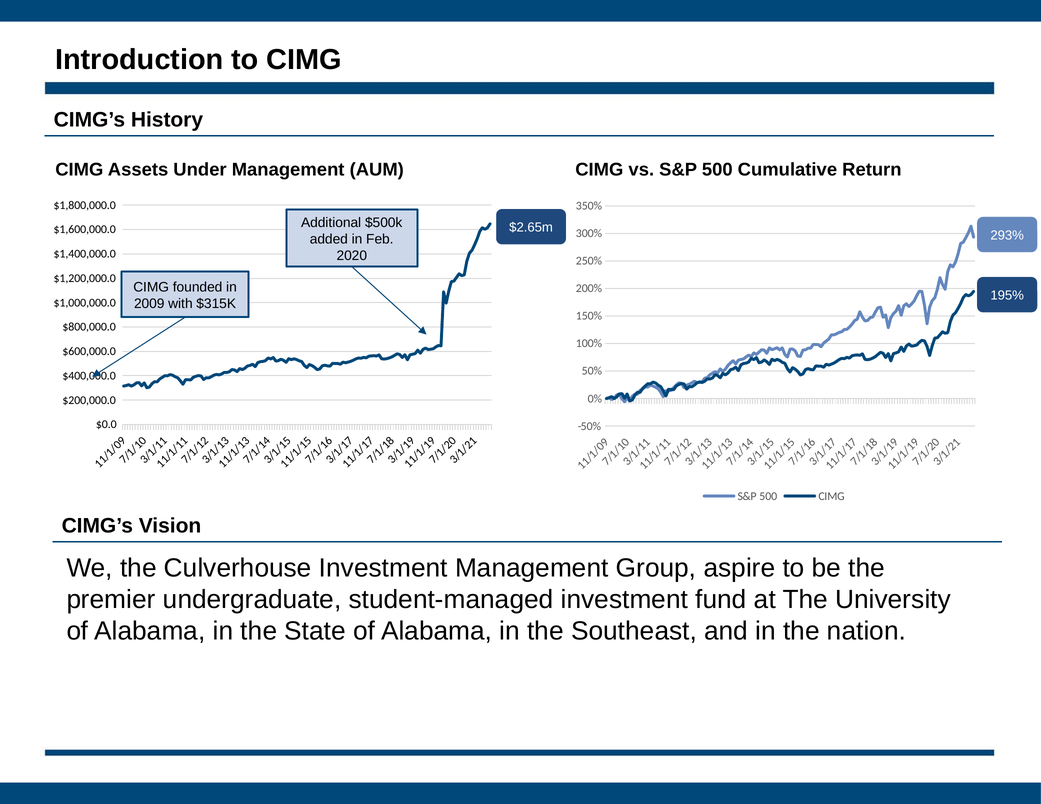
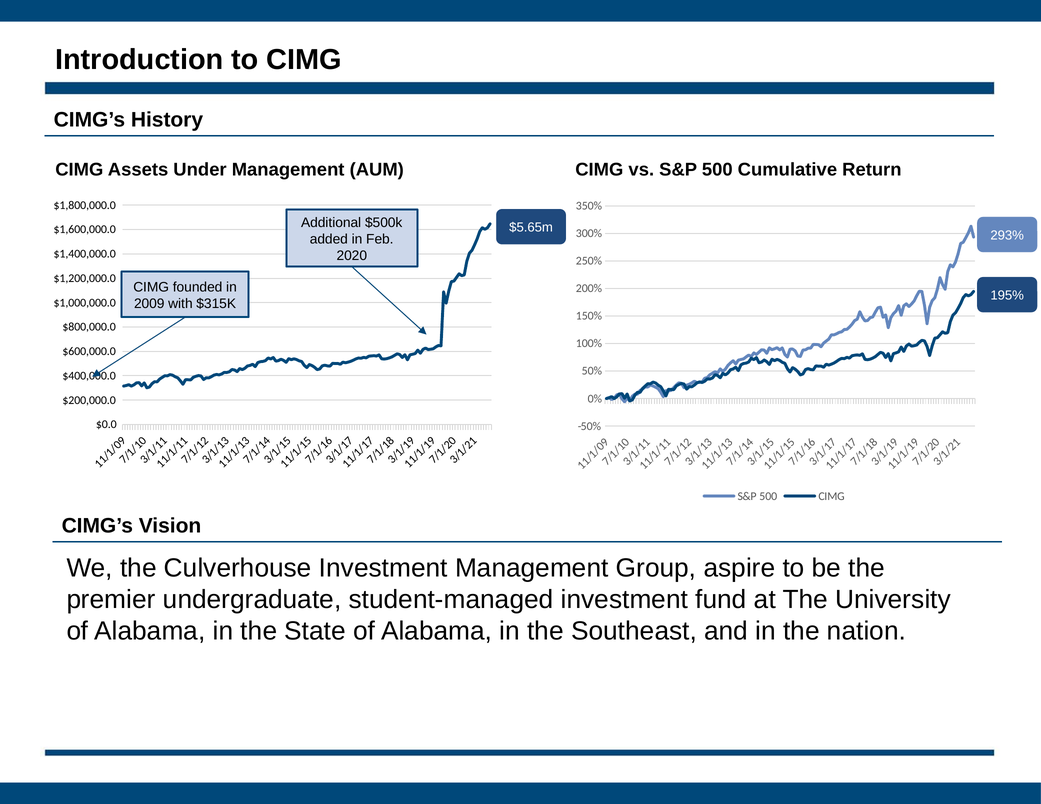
$2.65m: $2.65m -> $5.65m
